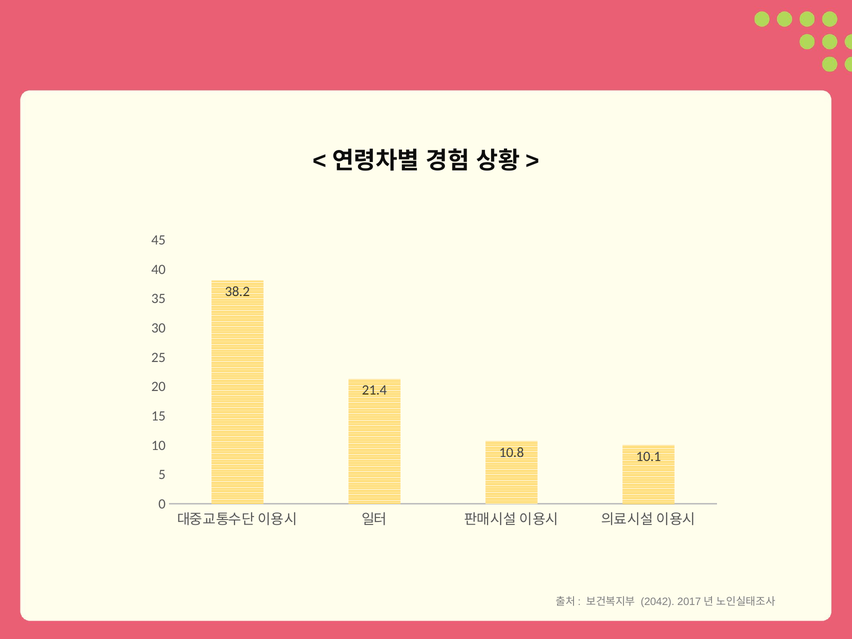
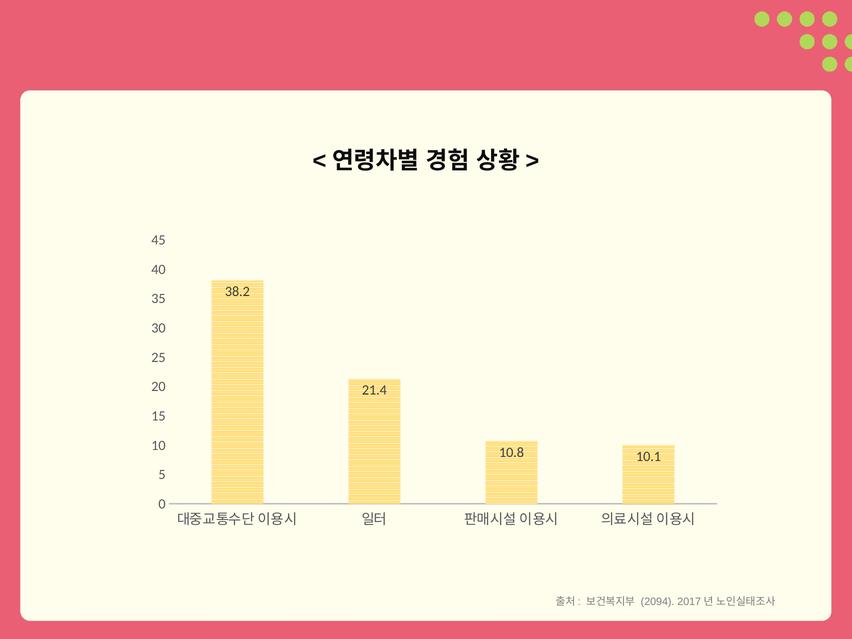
2042: 2042 -> 2094
